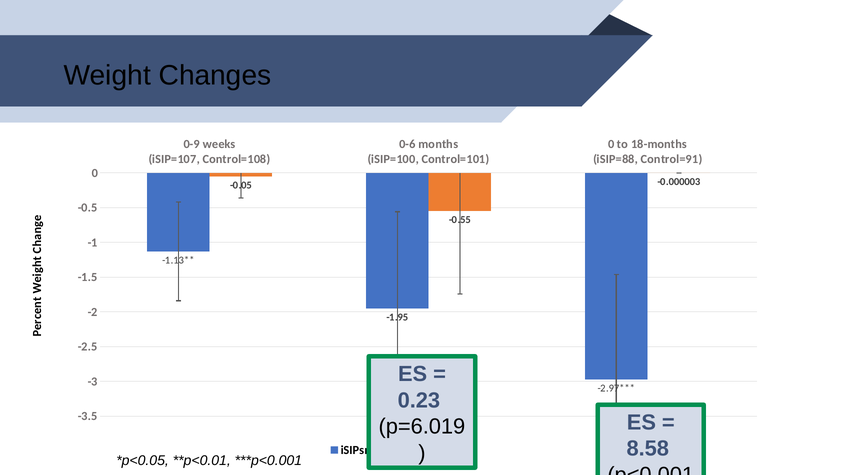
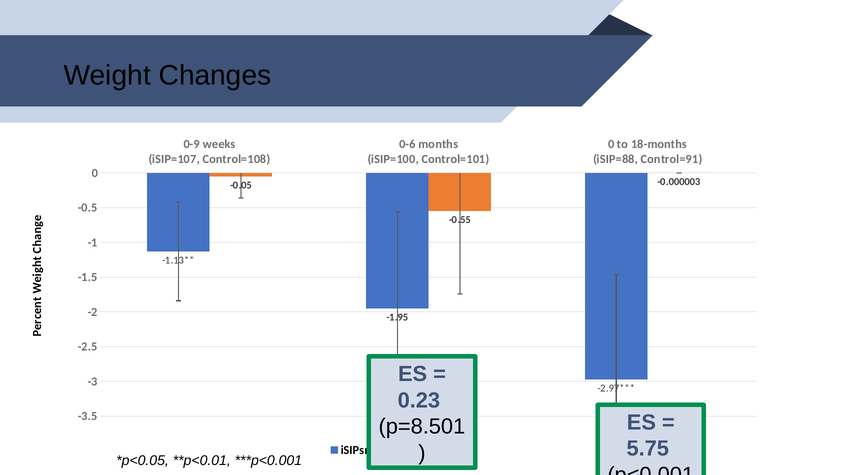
p=6.019: p=6.019 -> p=8.501
8.58: 8.58 -> 5.75
